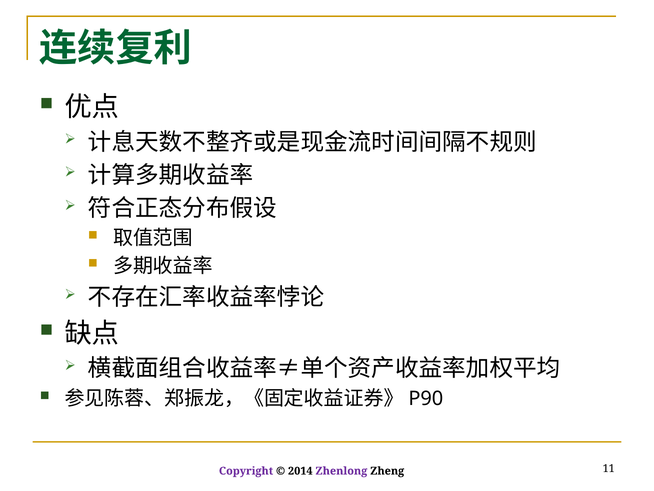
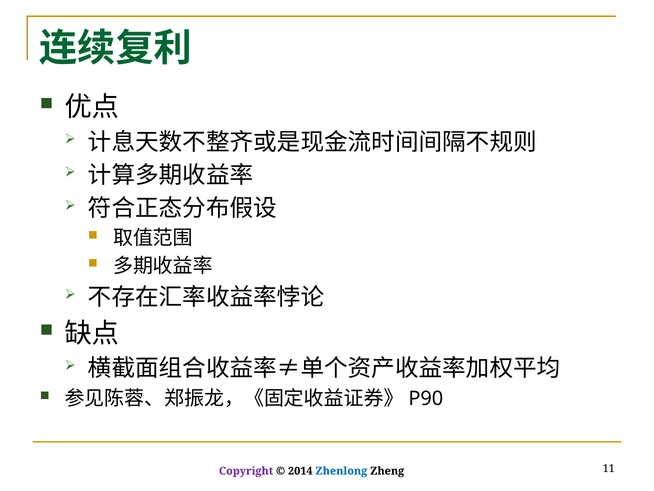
Zhenlong colour: purple -> blue
